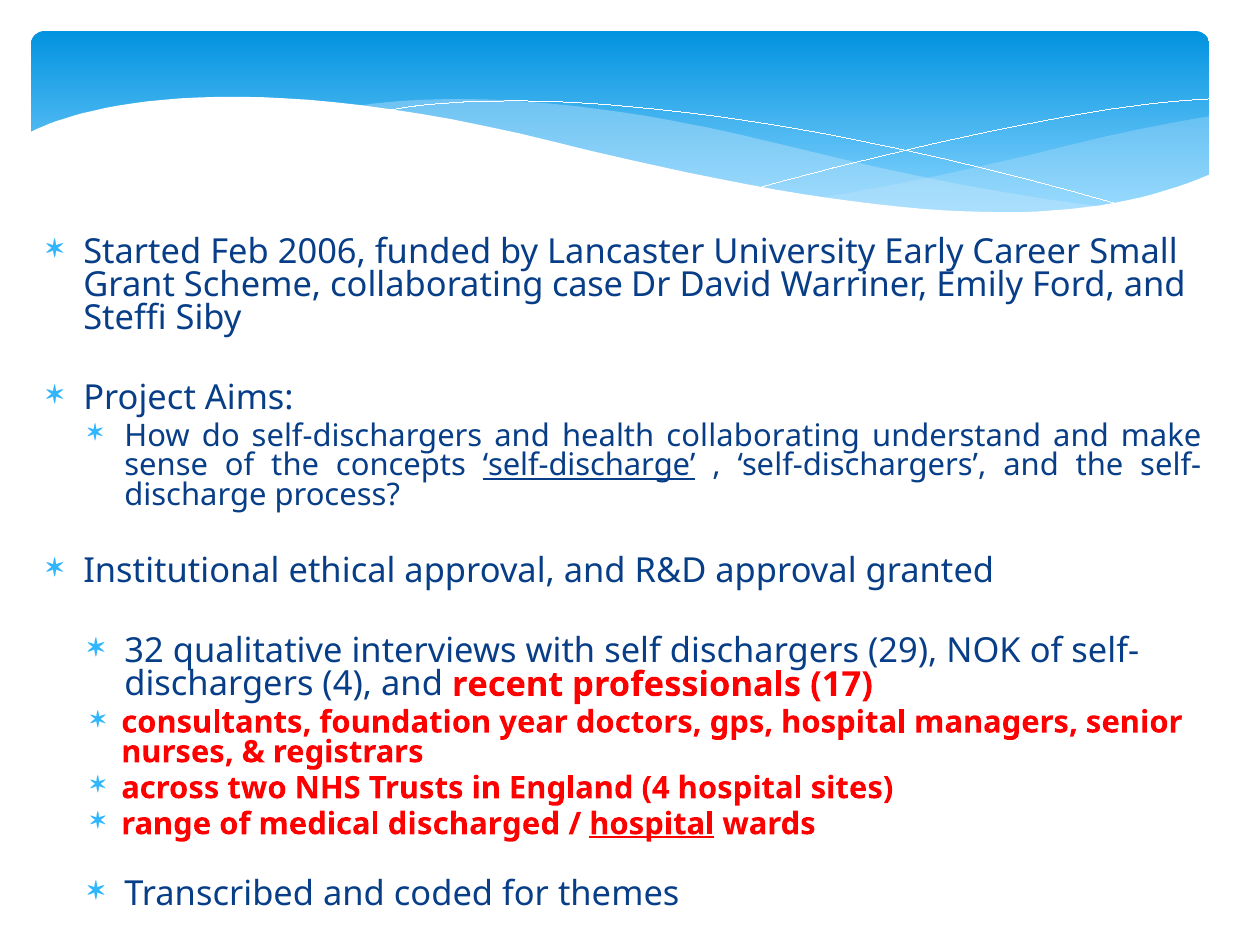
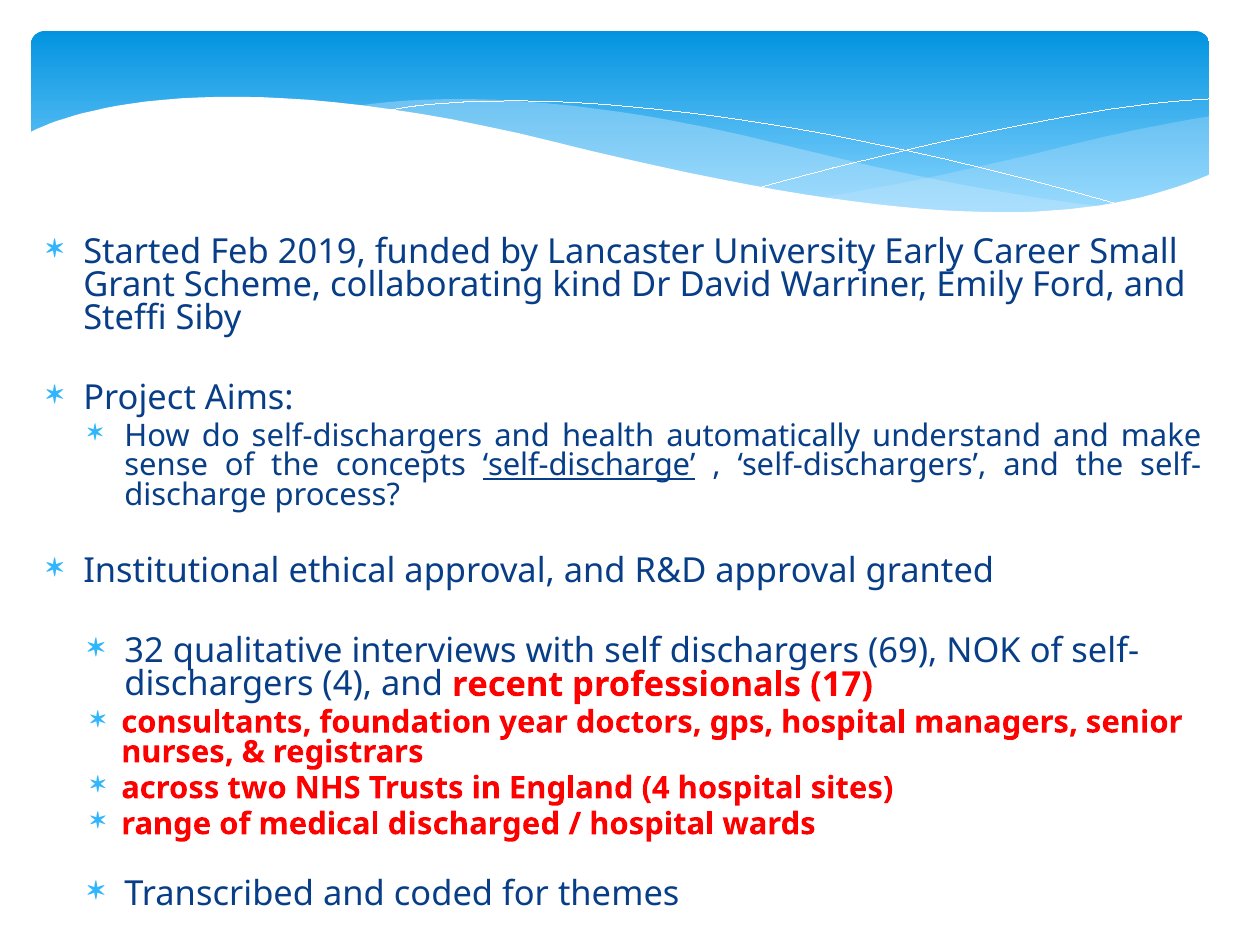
2006: 2006 -> 2019
case: case -> kind
health collaborating: collaborating -> automatically
29: 29 -> 69
hospital at (652, 823) underline: present -> none
